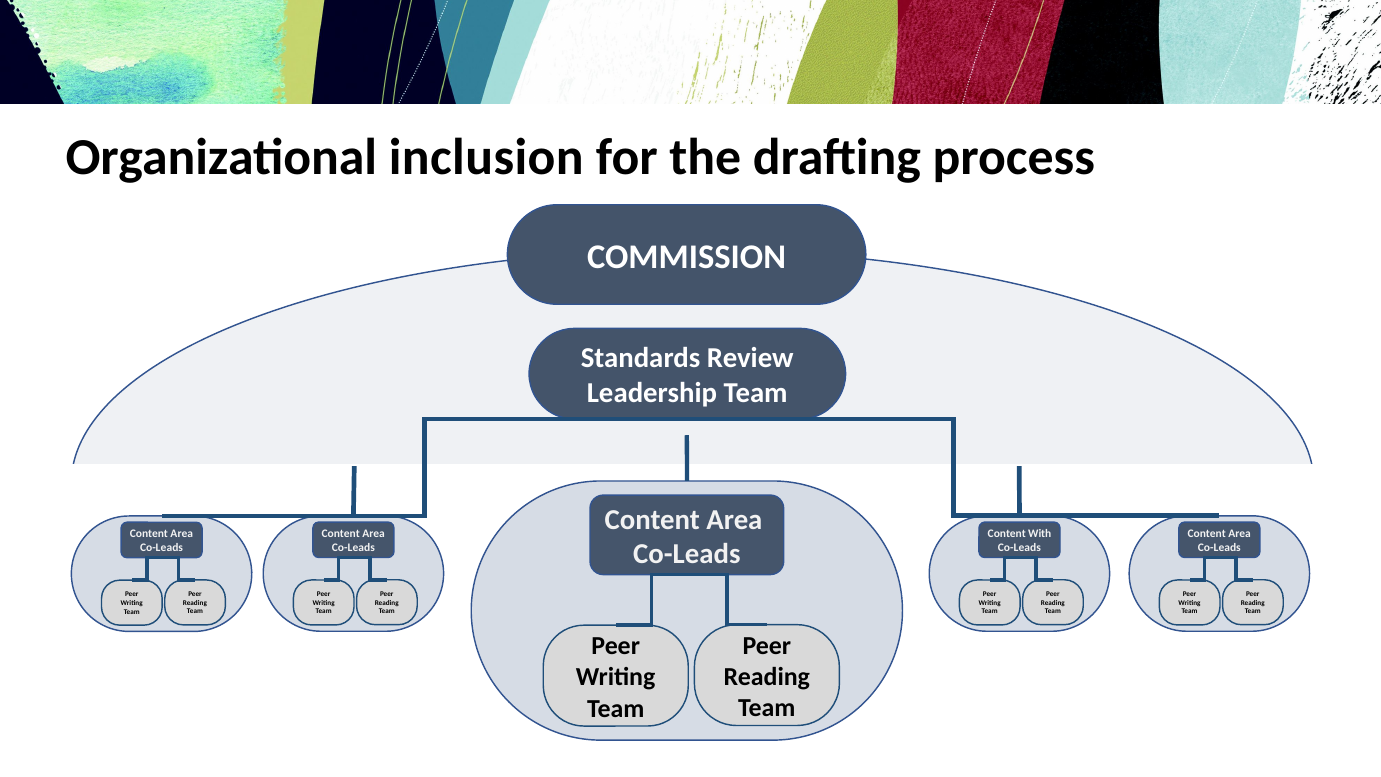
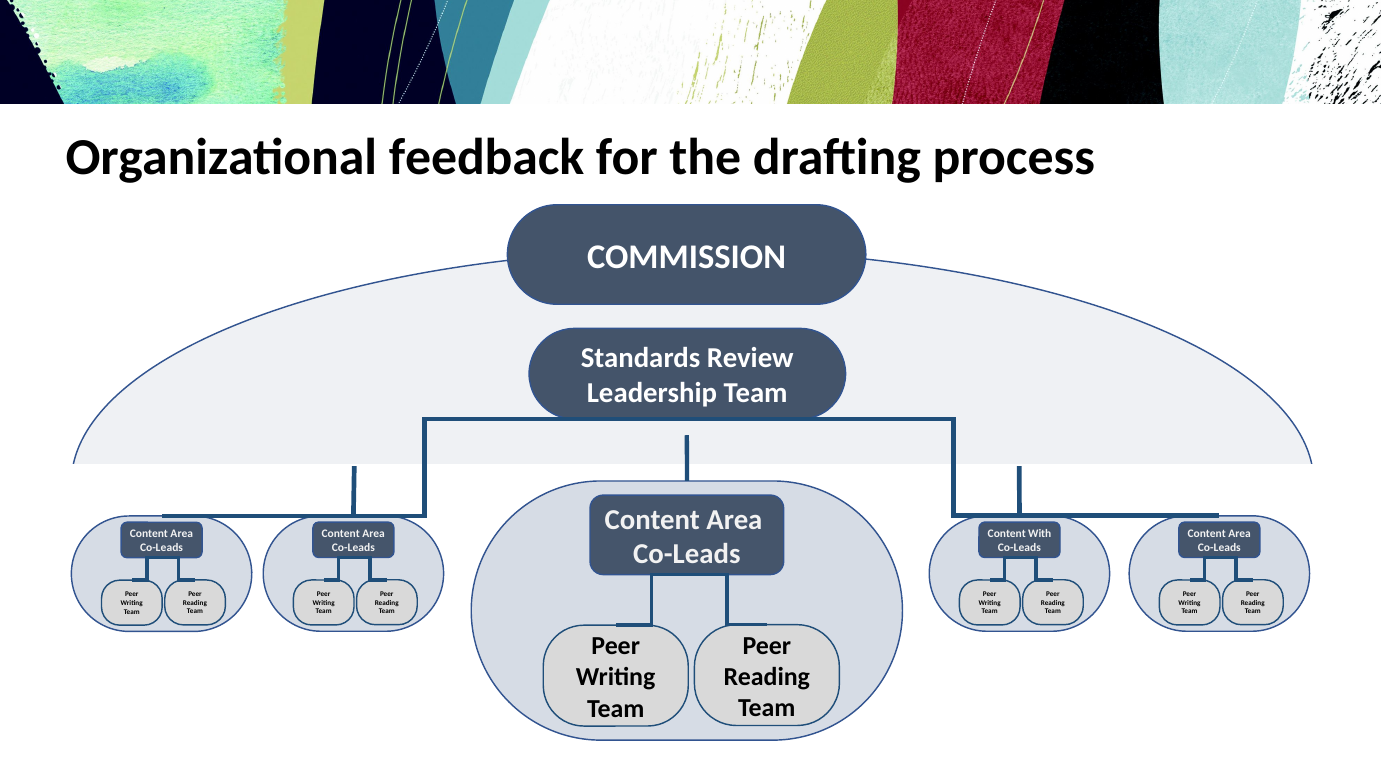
inclusion: inclusion -> feedback
